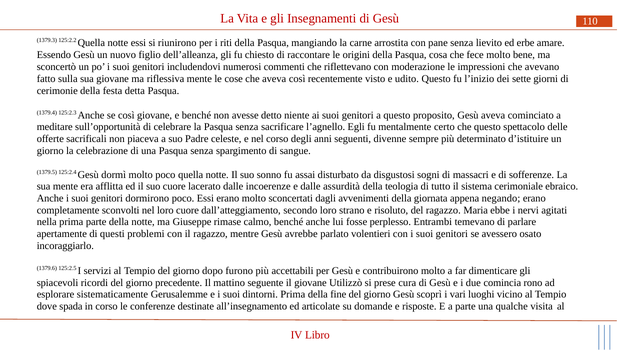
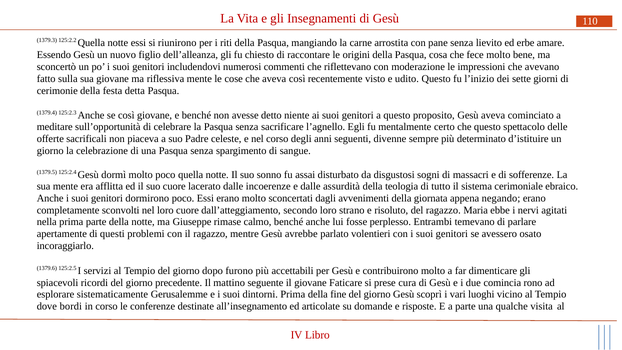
Utilizzò: Utilizzò -> Faticare
spada: spada -> bordi
